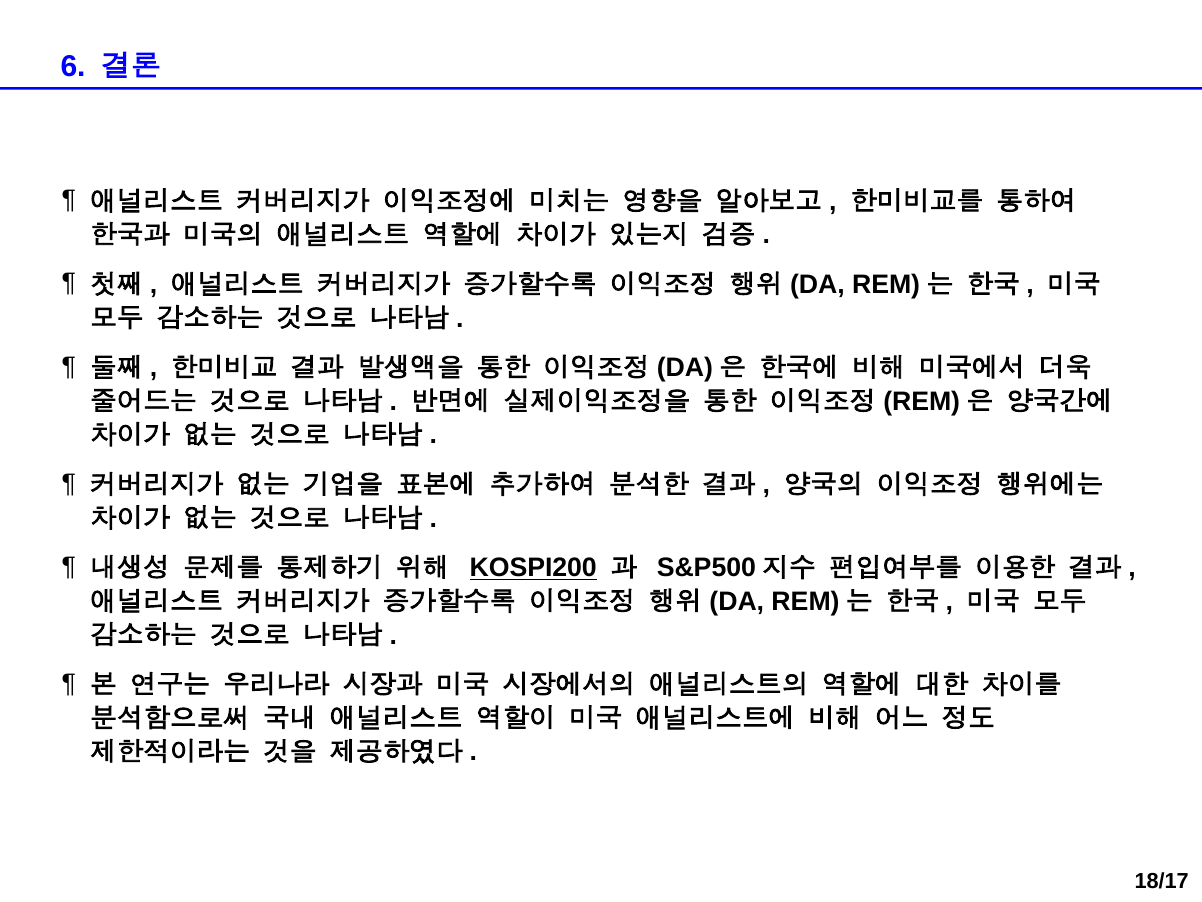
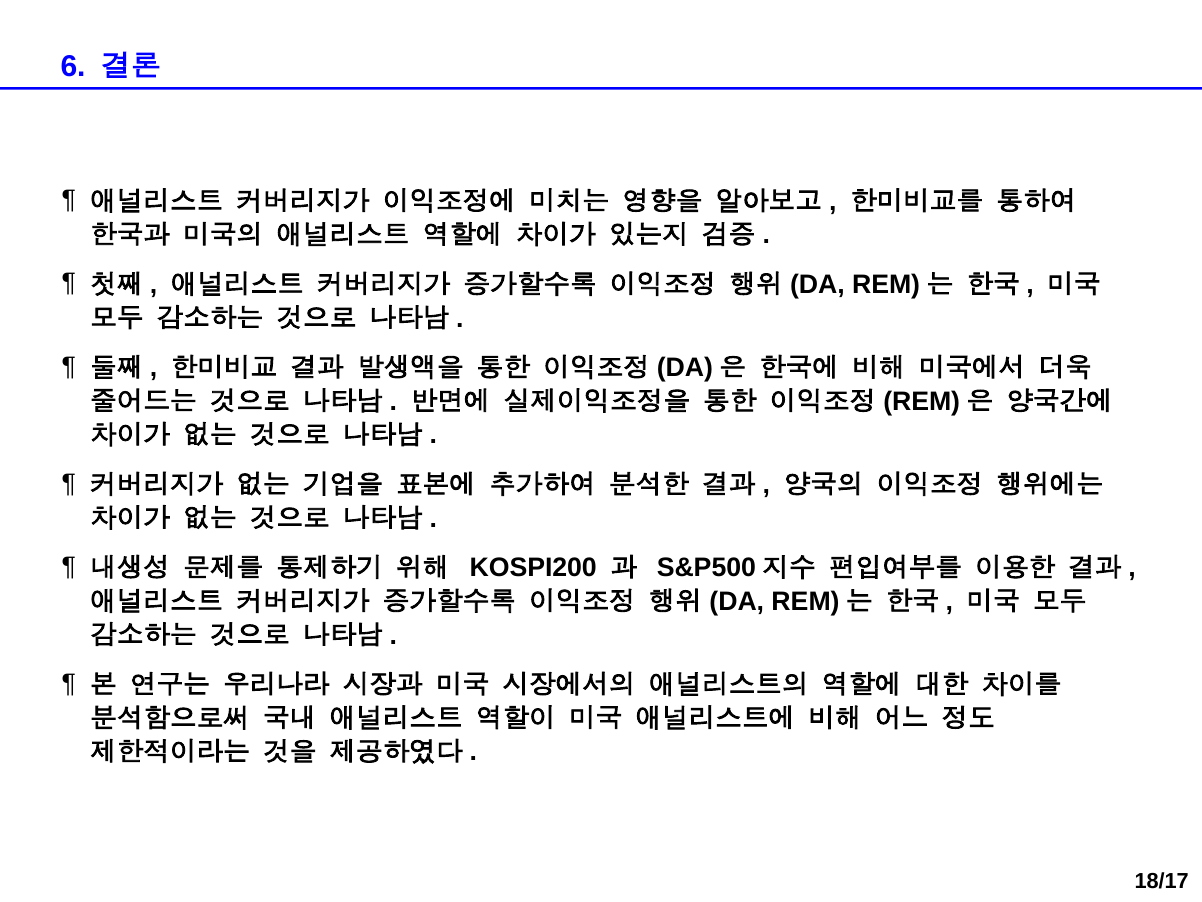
KOSPI200 underline: present -> none
